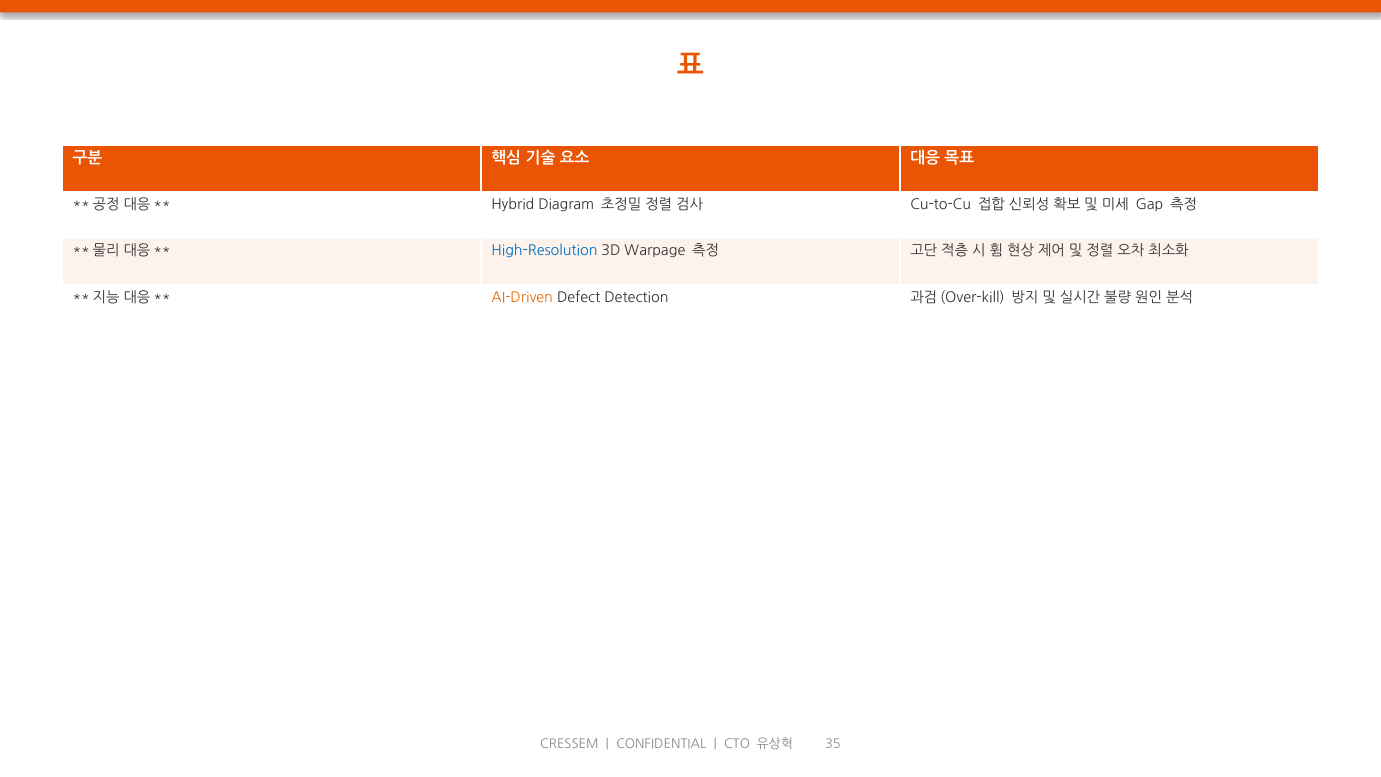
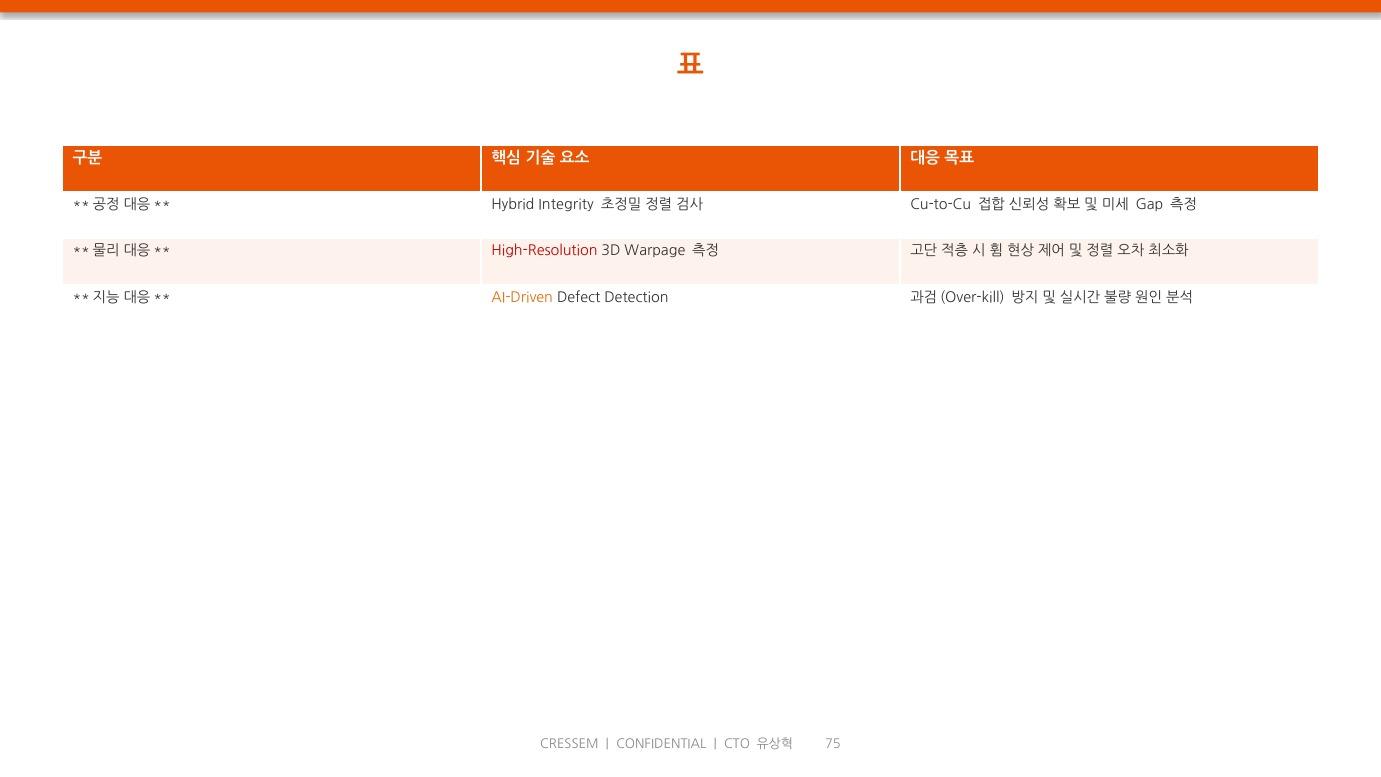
Diagram: Diagram -> Integrity
High-Resolution colour: blue -> red
35: 35 -> 75
